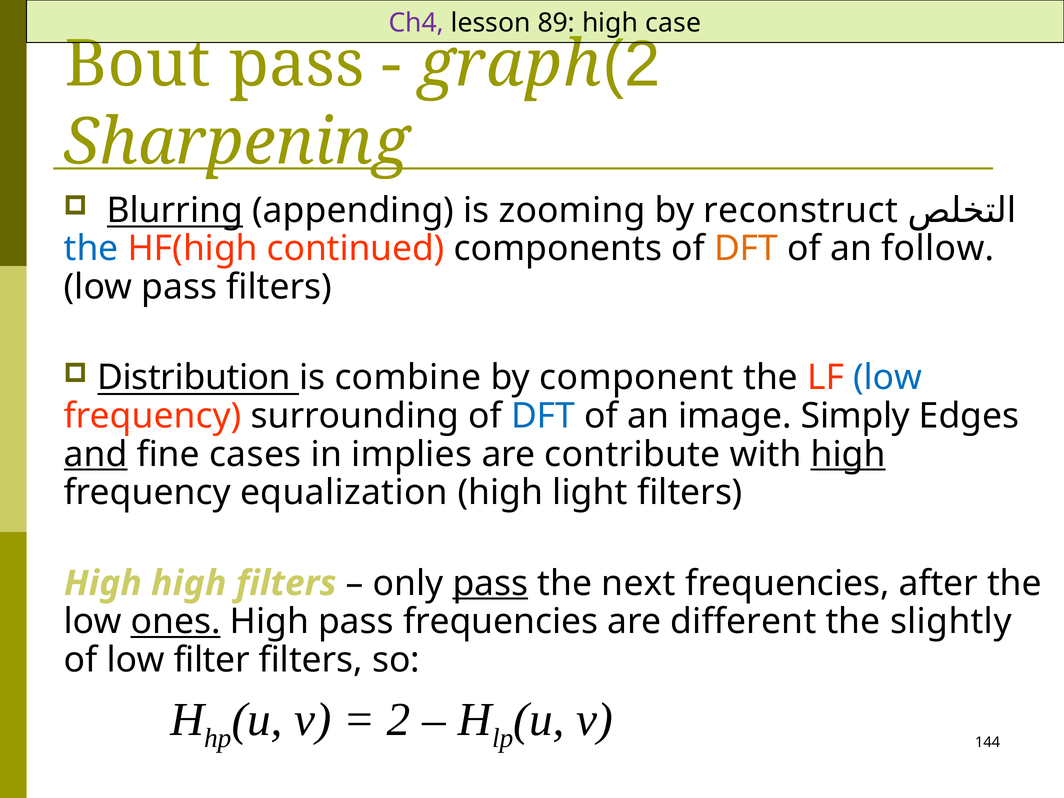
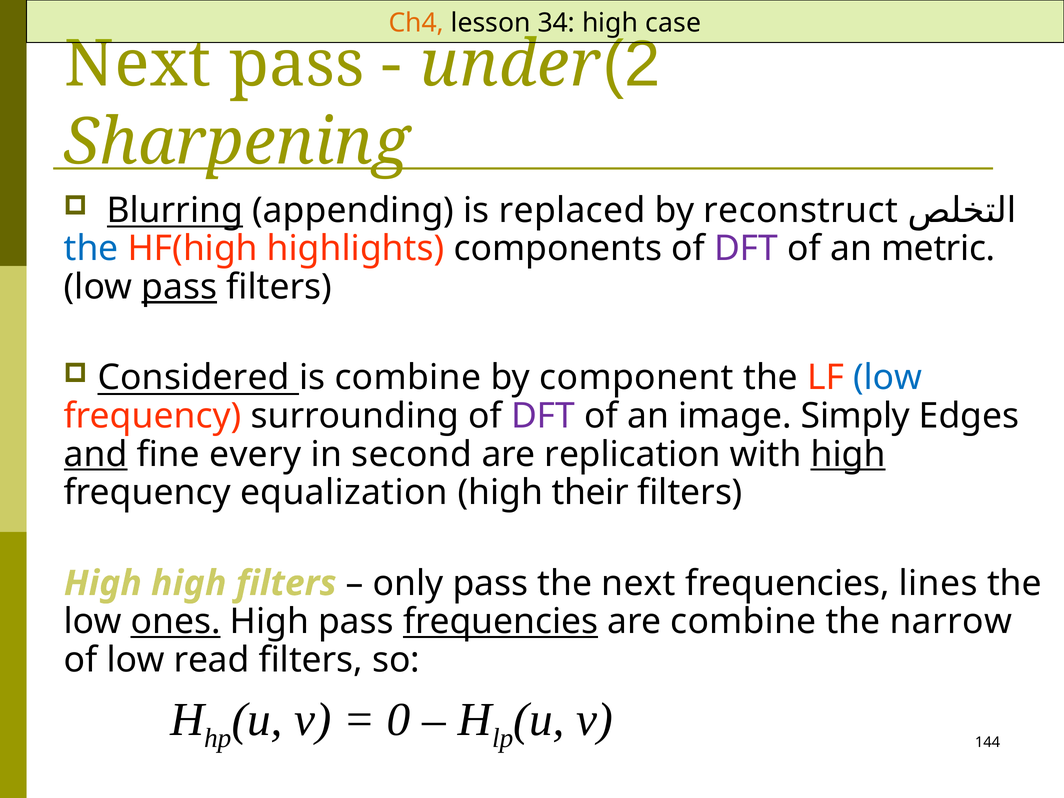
Ch4 colour: purple -> orange
89: 89 -> 34
Bout at (138, 64): Bout -> Next
graph: graph -> under
zooming: zooming -> replaced
continued: continued -> highlights
DFT at (746, 249) colour: orange -> purple
follow: follow -> metric
pass at (179, 287) underline: none -> present
Distribution: Distribution -> Considered
DFT at (543, 416) colour: blue -> purple
cases: cases -> every
implies: implies -> second
contribute: contribute -> replication
light: light -> their
pass at (490, 583) underline: present -> none
after: after -> lines
frequencies at (501, 622) underline: none -> present
are different: different -> combine
slightly: slightly -> narrow
filter: filter -> read
2 at (399, 720): 2 -> 0
